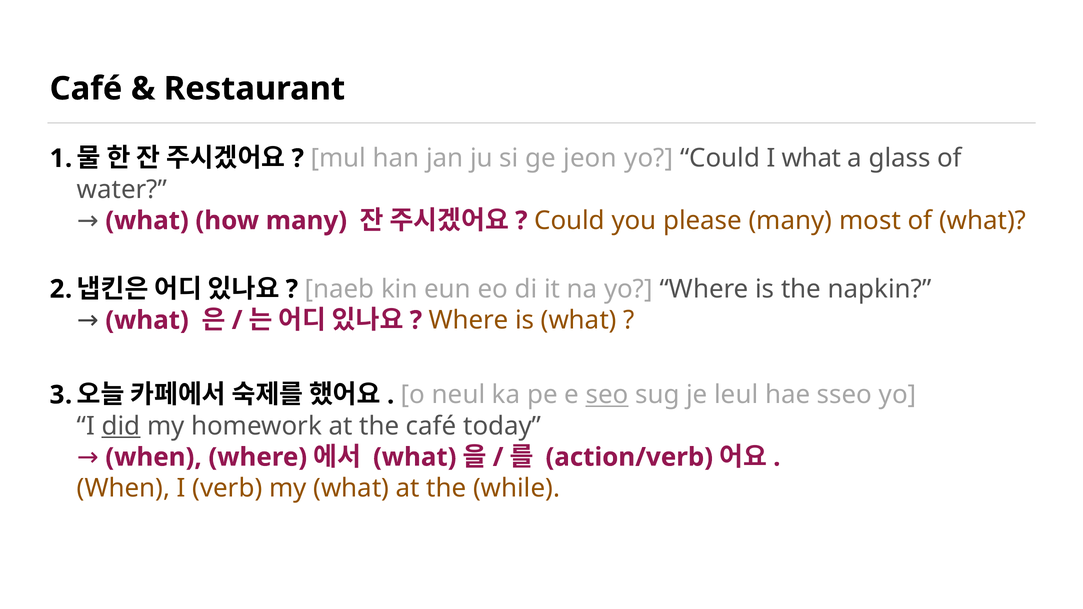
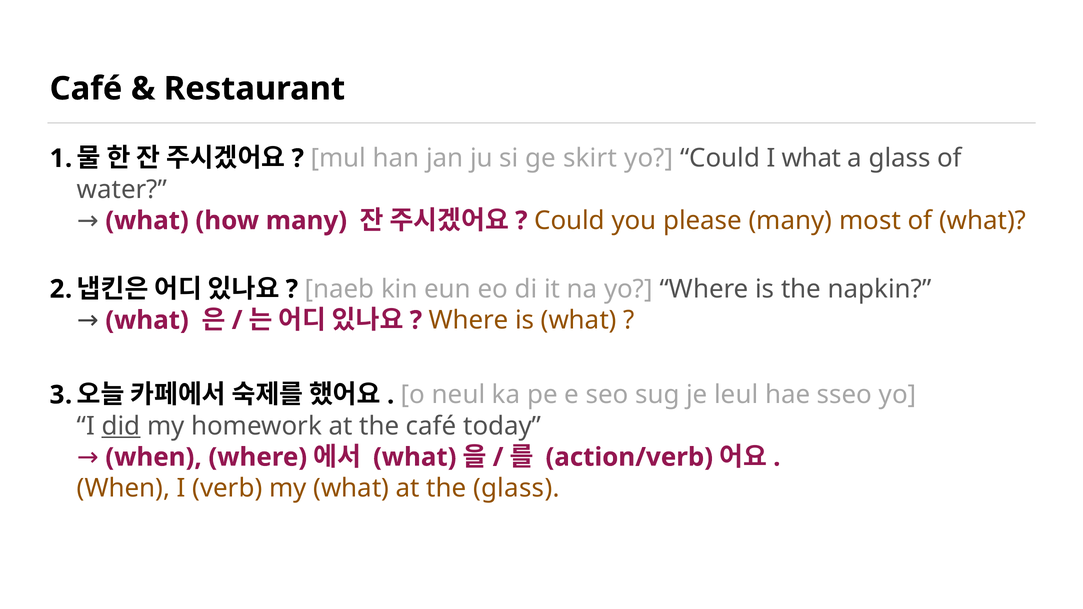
jeon: jeon -> skirt
seo underline: present -> none
the while: while -> glass
